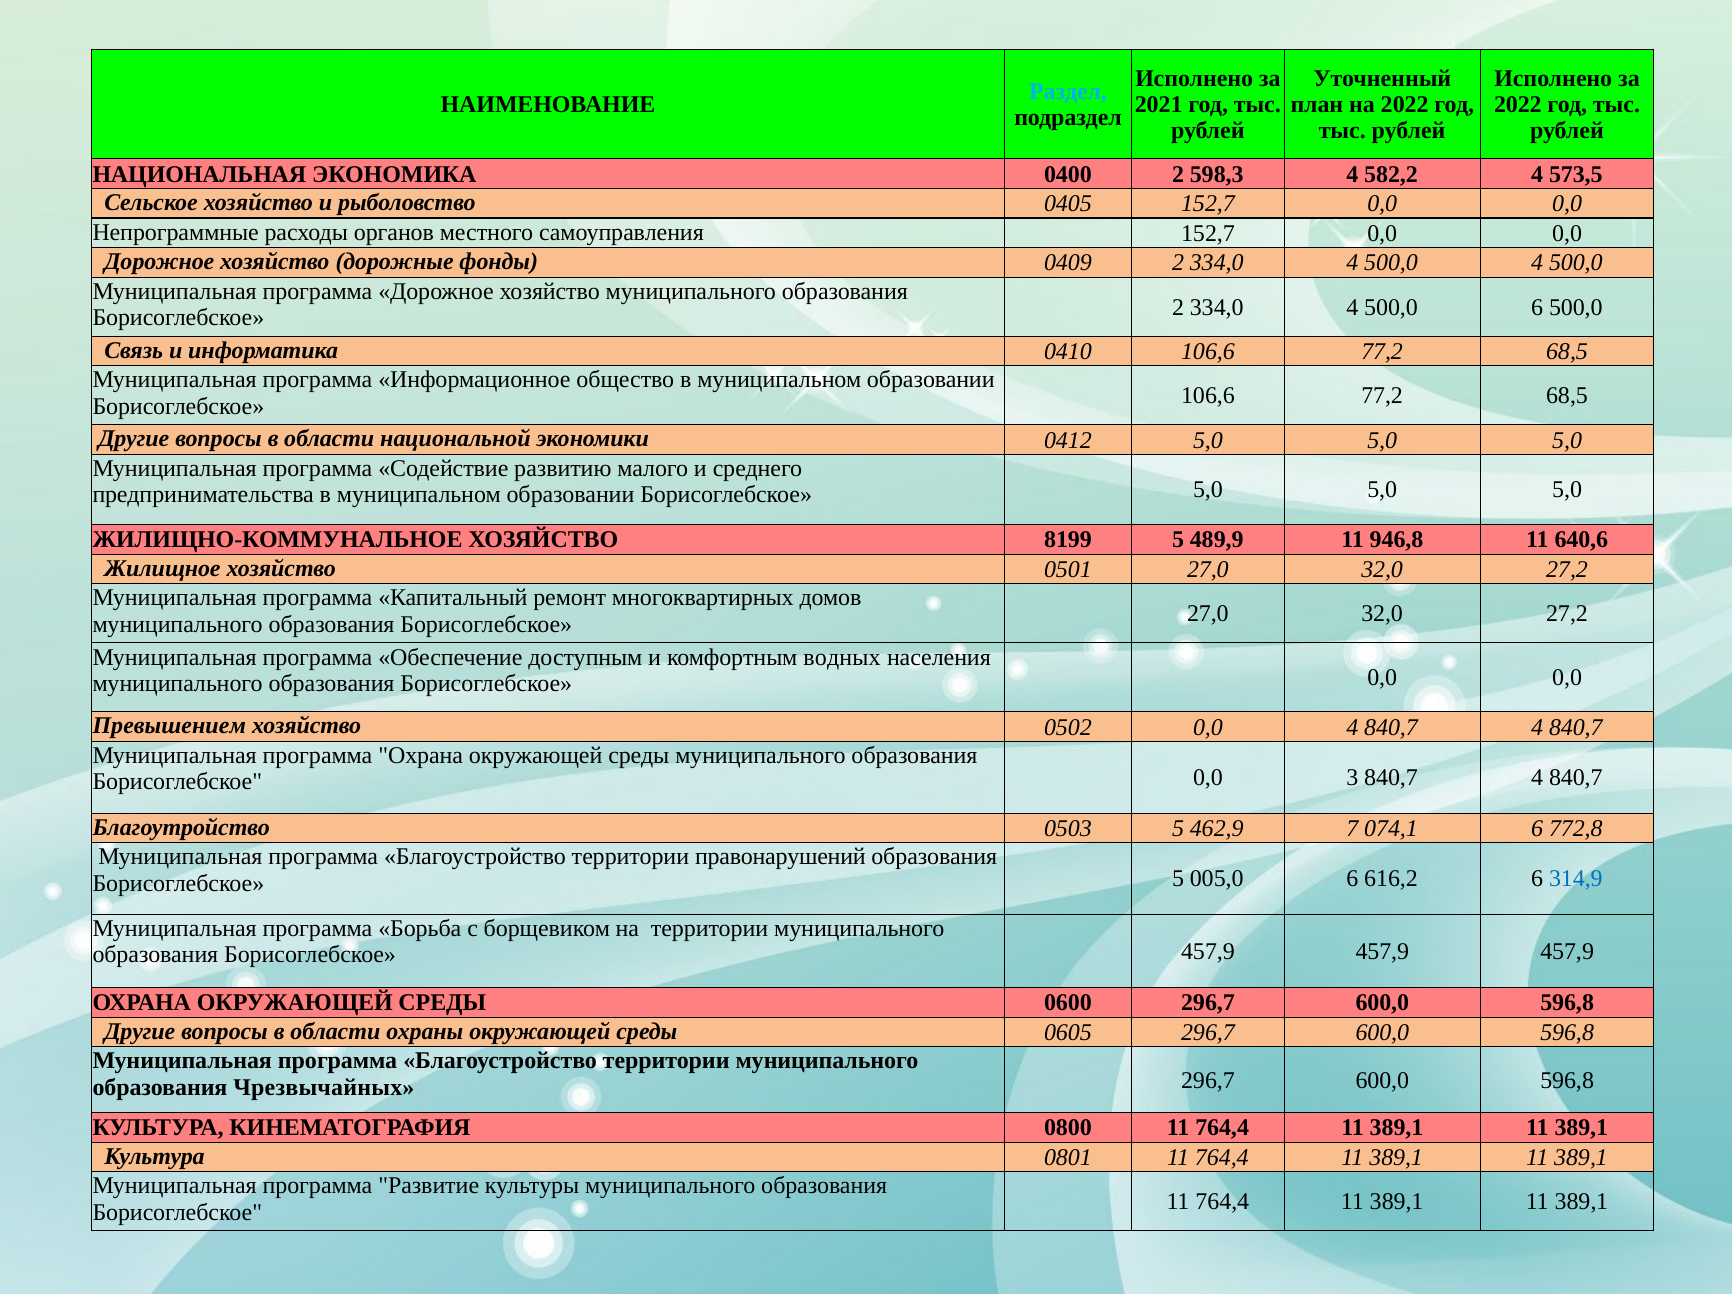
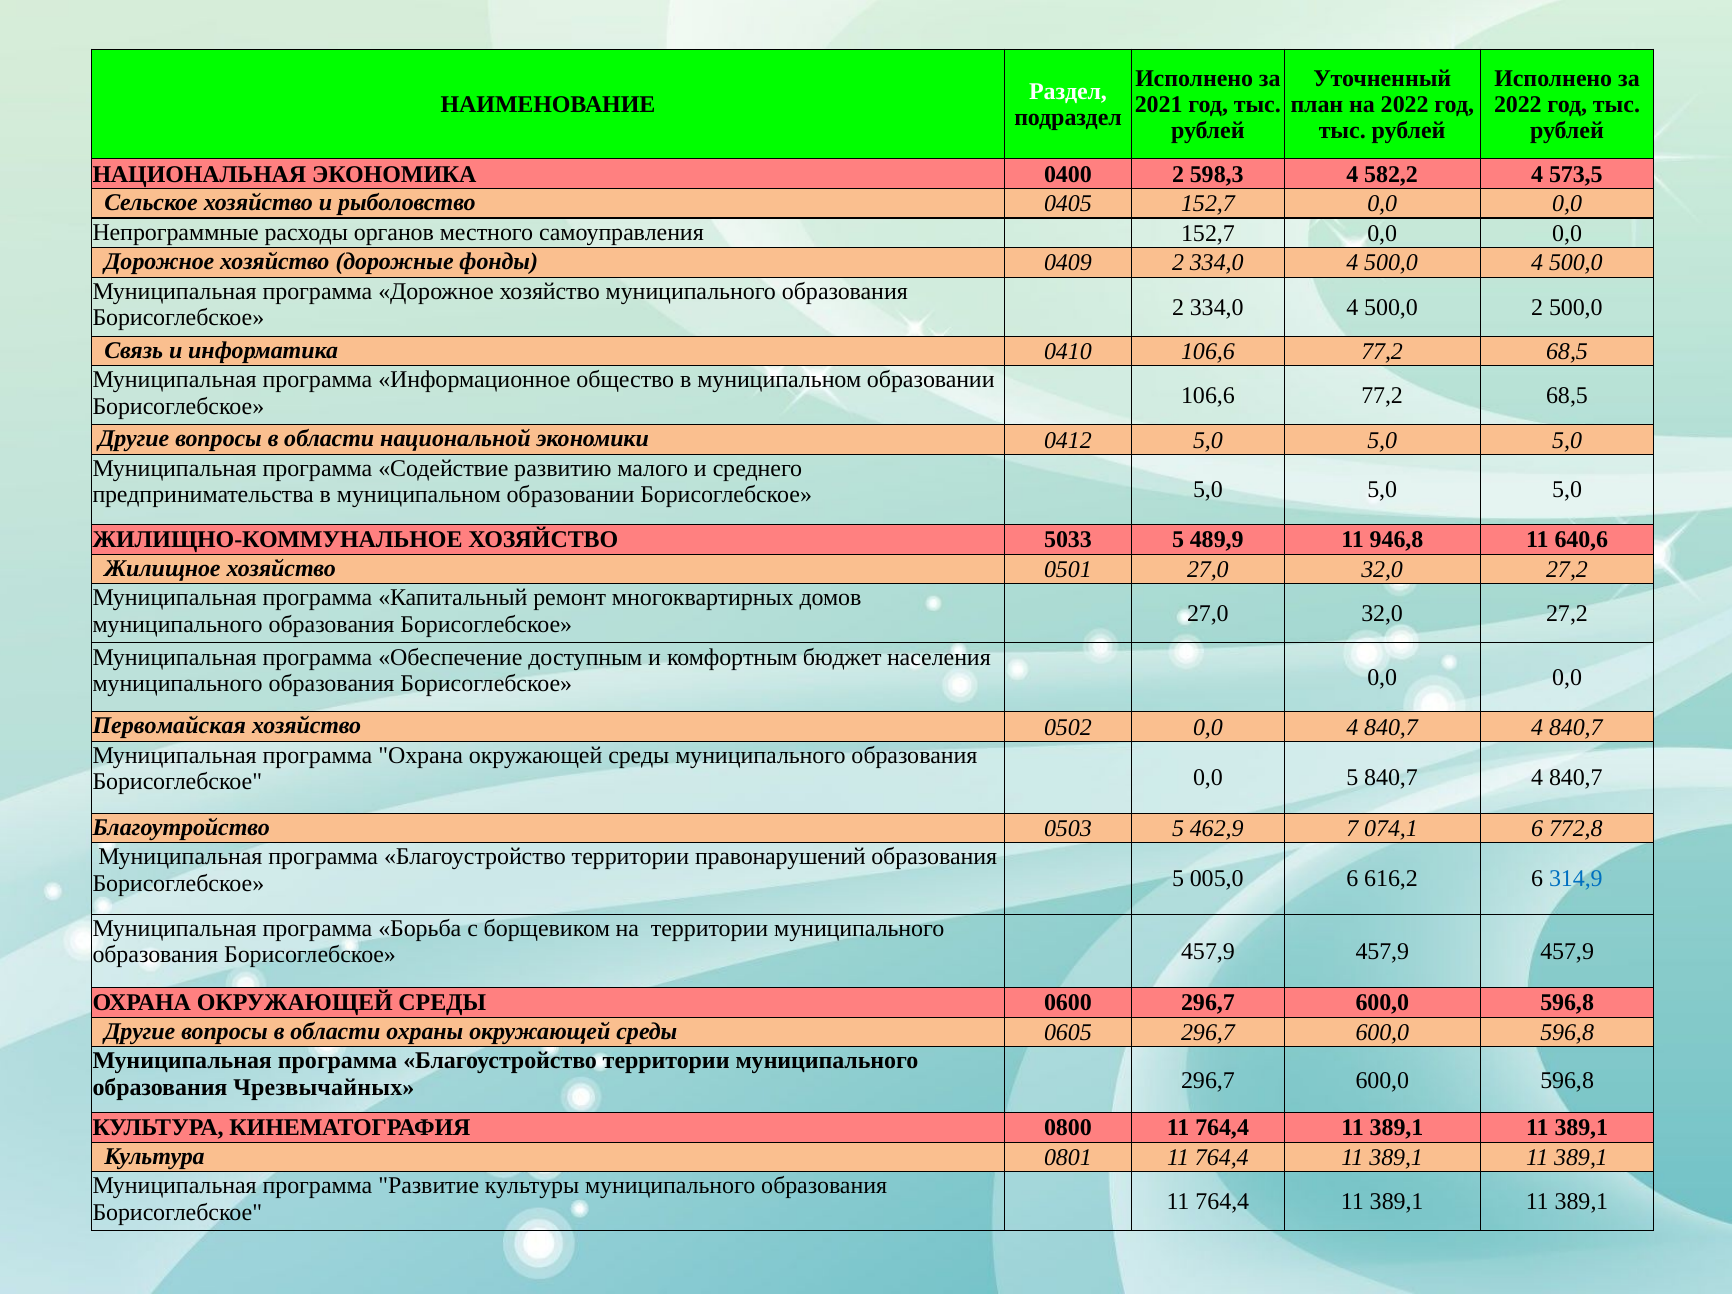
Раздел colour: light blue -> white
500,0 6: 6 -> 2
8199: 8199 -> 5033
водных: водных -> бюджет
Превышением: Превышением -> Первомайская
0,0 3: 3 -> 5
